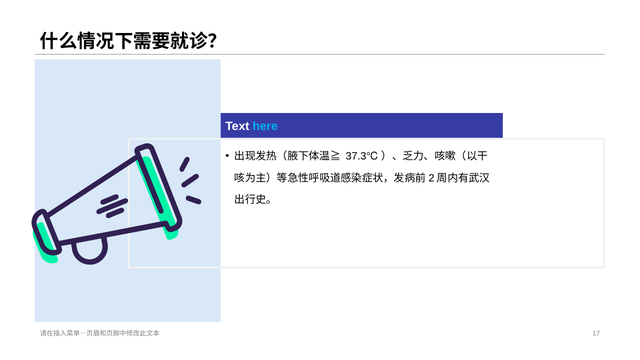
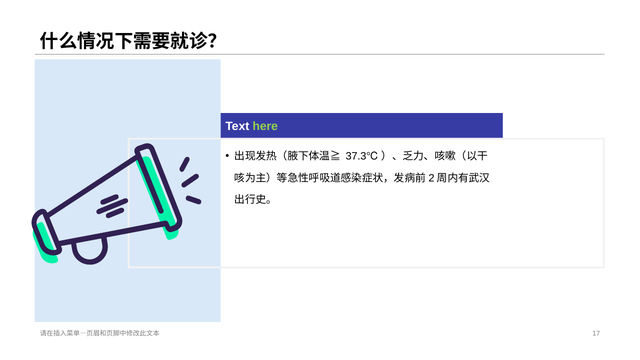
here colour: light blue -> light green
